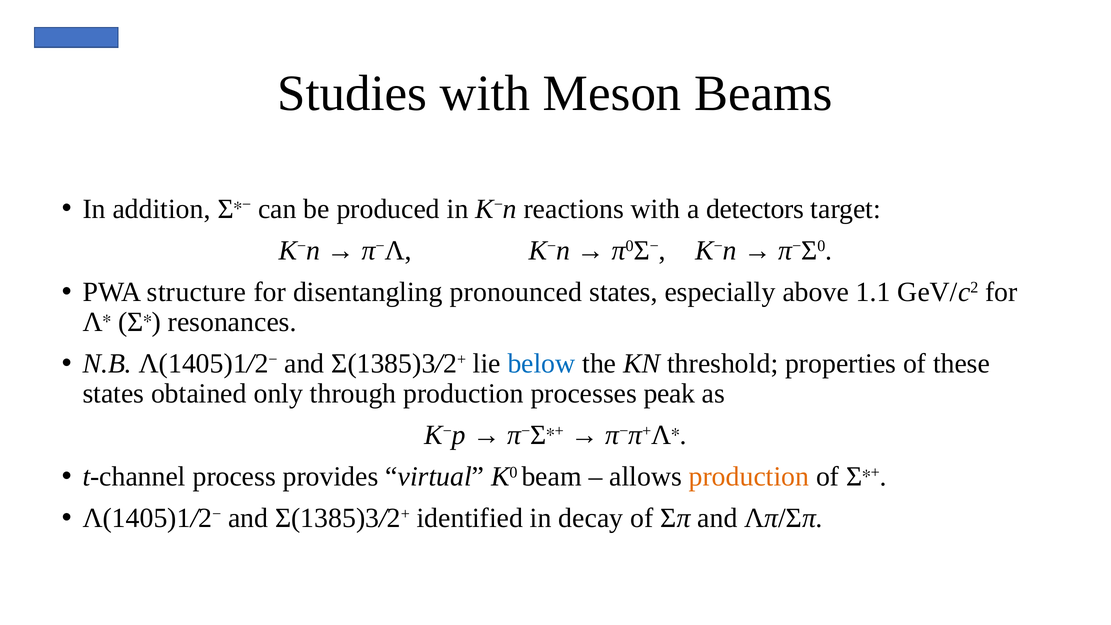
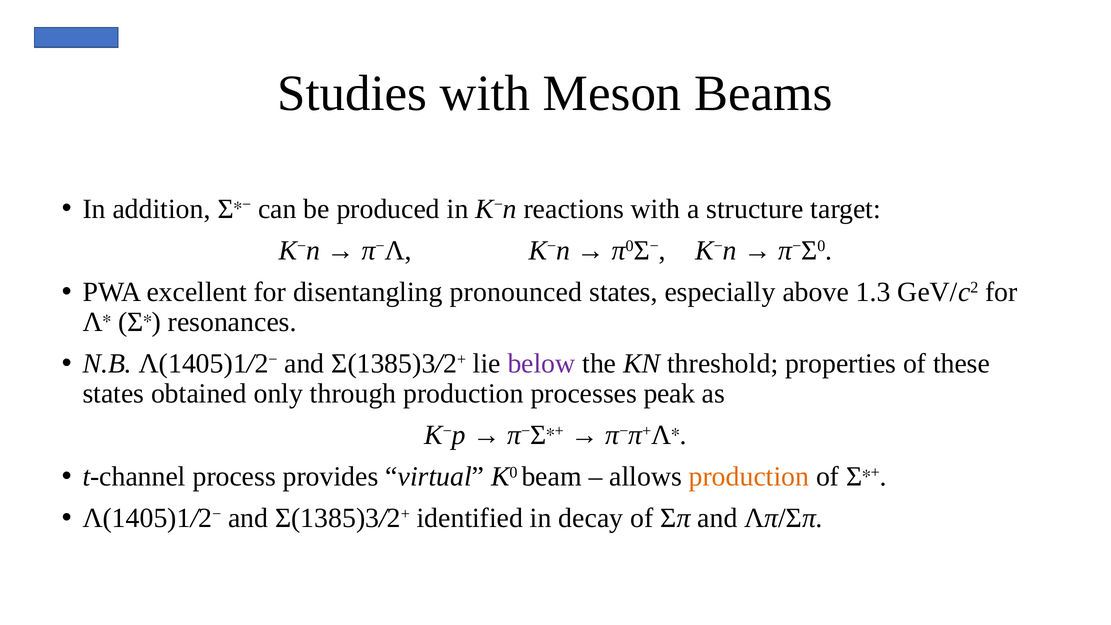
detectors: detectors -> structure
structure: structure -> excellent
1.1: 1.1 -> 1.3
below colour: blue -> purple
